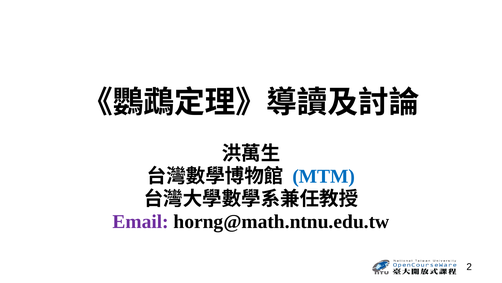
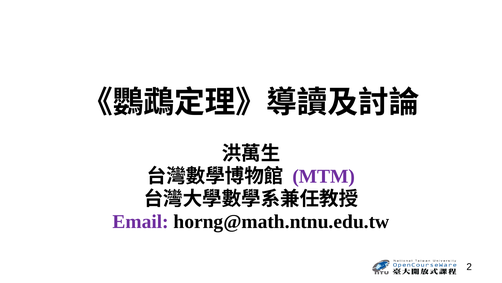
MTM colour: blue -> purple
